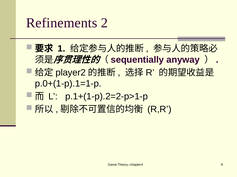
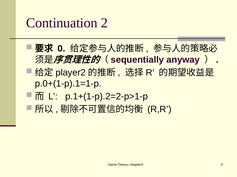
Refinements: Refinements -> Continuation
1: 1 -> 0
